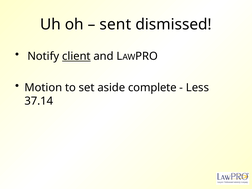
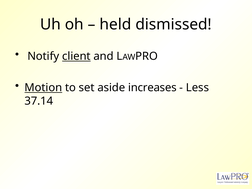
sent: sent -> held
Motion underline: none -> present
complete: complete -> increases
